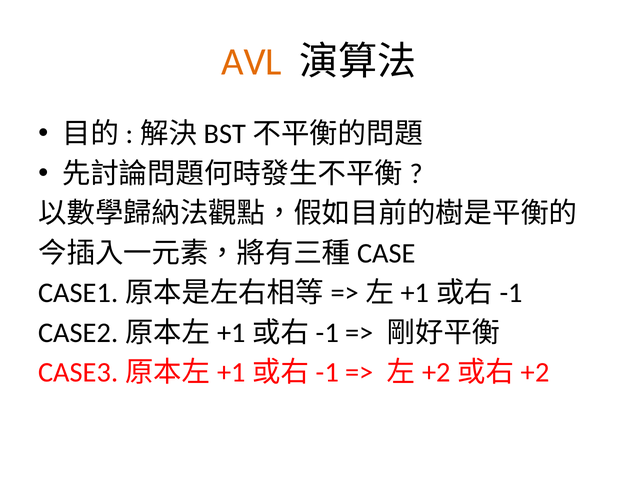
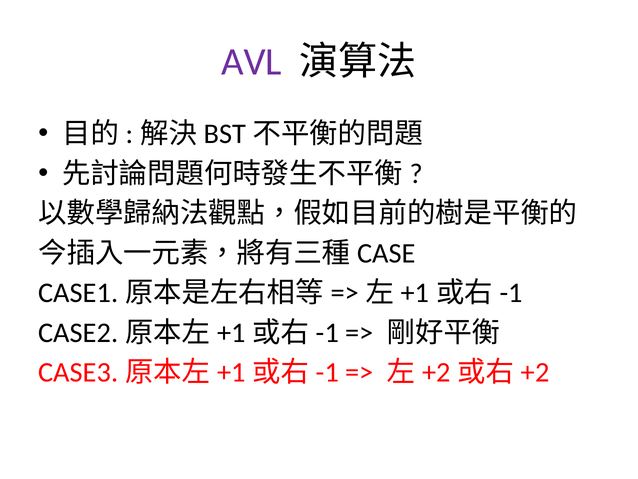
AVL colour: orange -> purple
